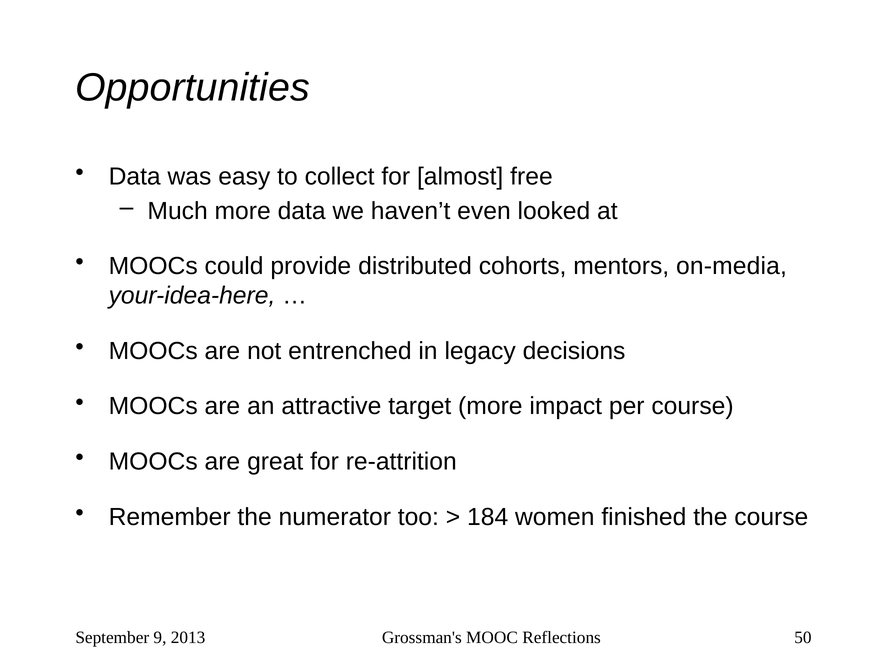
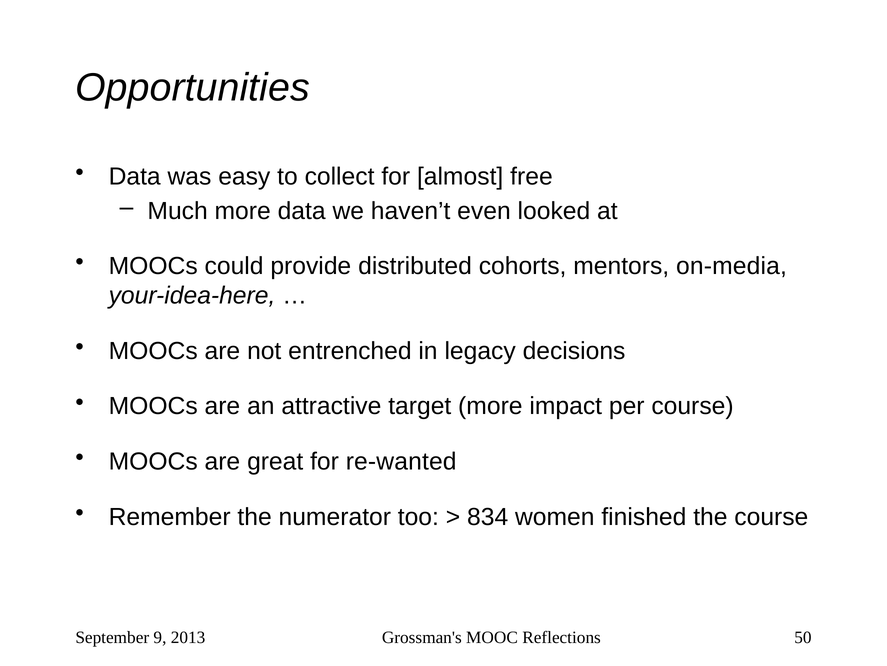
re-attrition: re-attrition -> re-wanted
184: 184 -> 834
